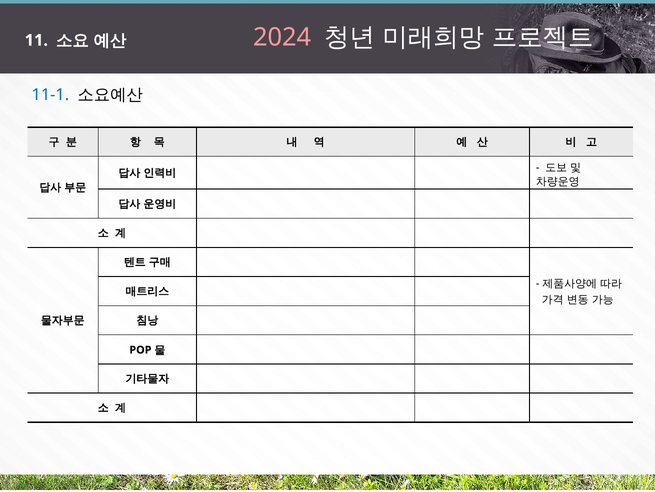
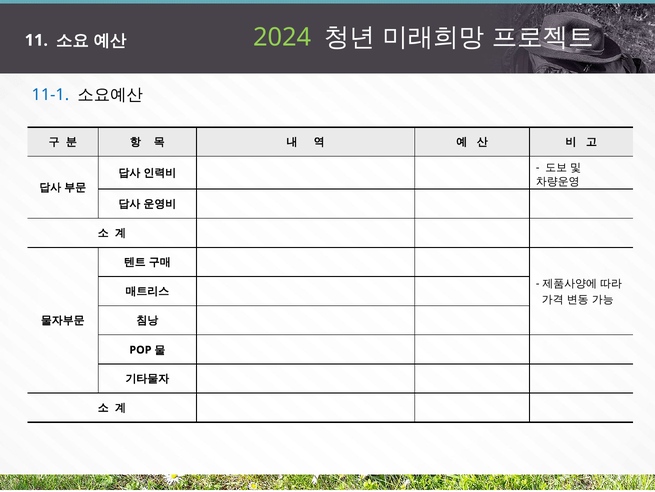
2024 colour: pink -> light green
